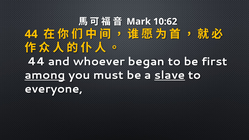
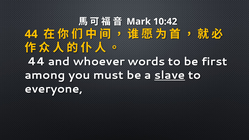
10:62: 10:62 -> 10:42
began: began -> words
among underline: present -> none
